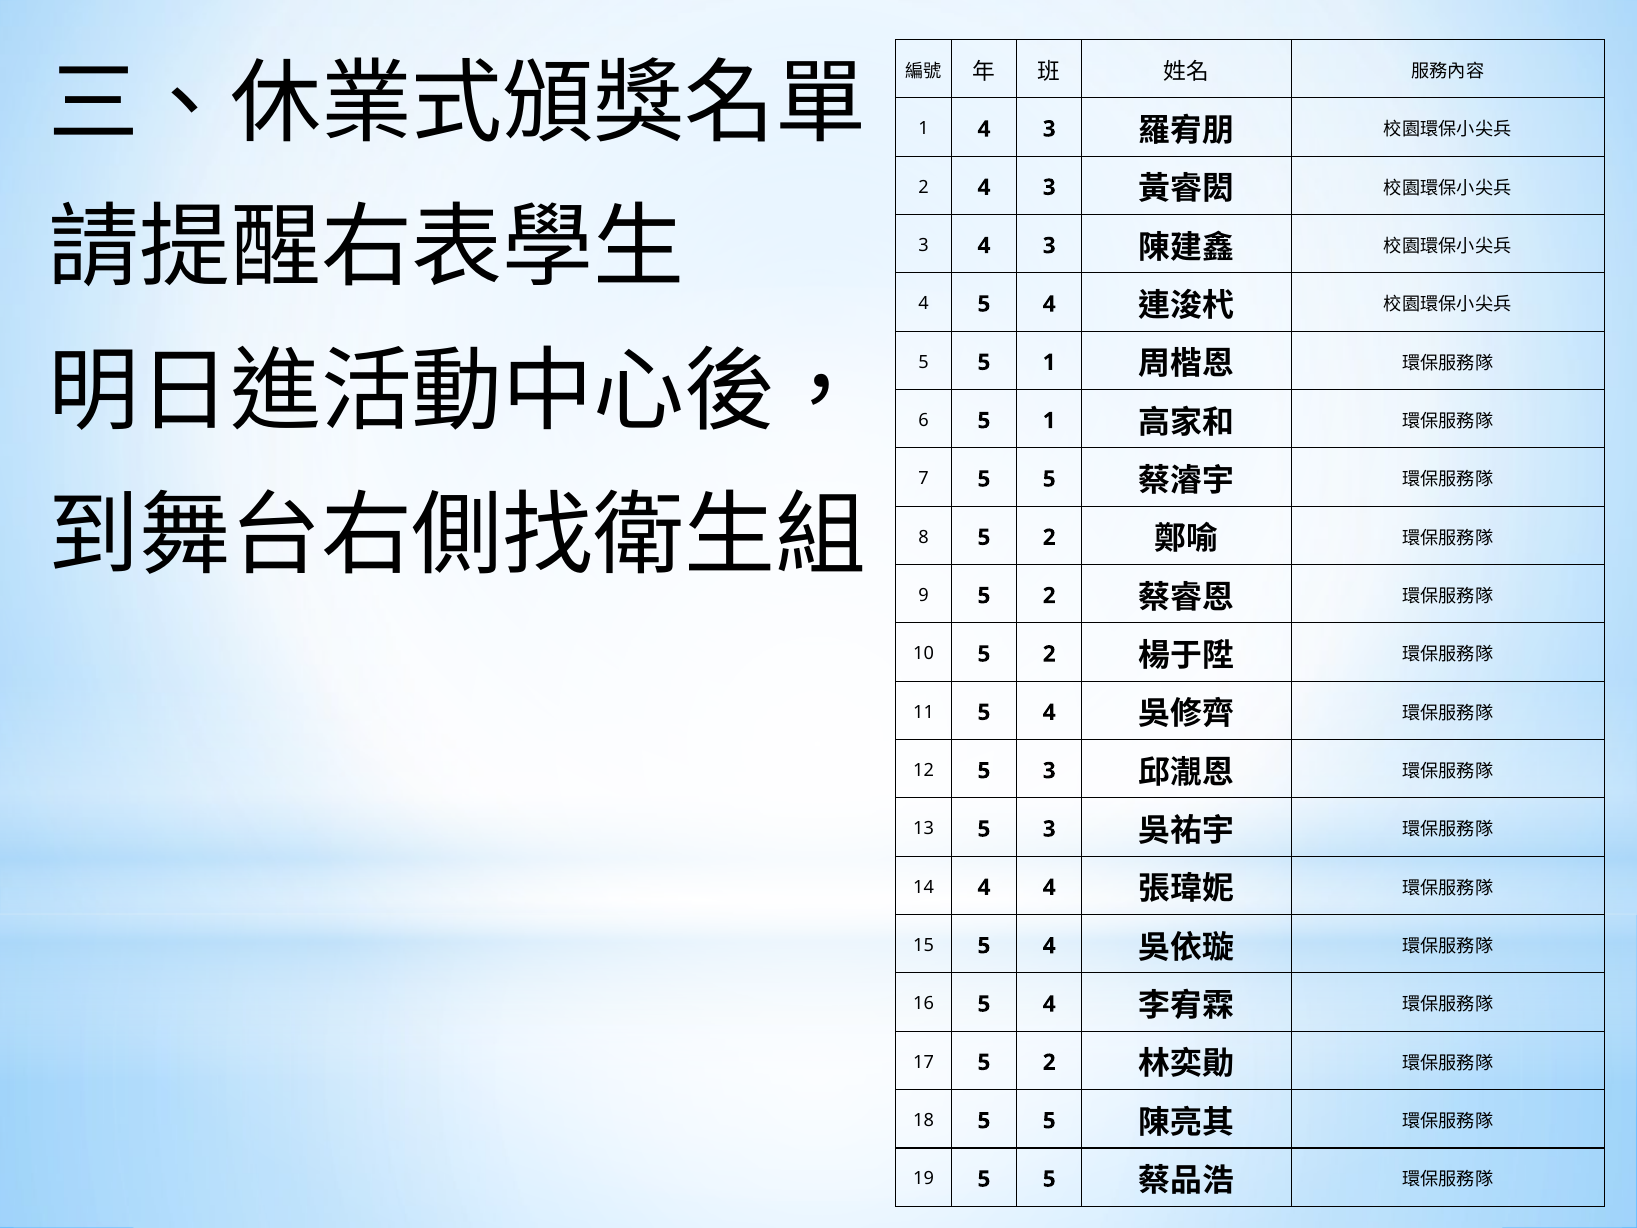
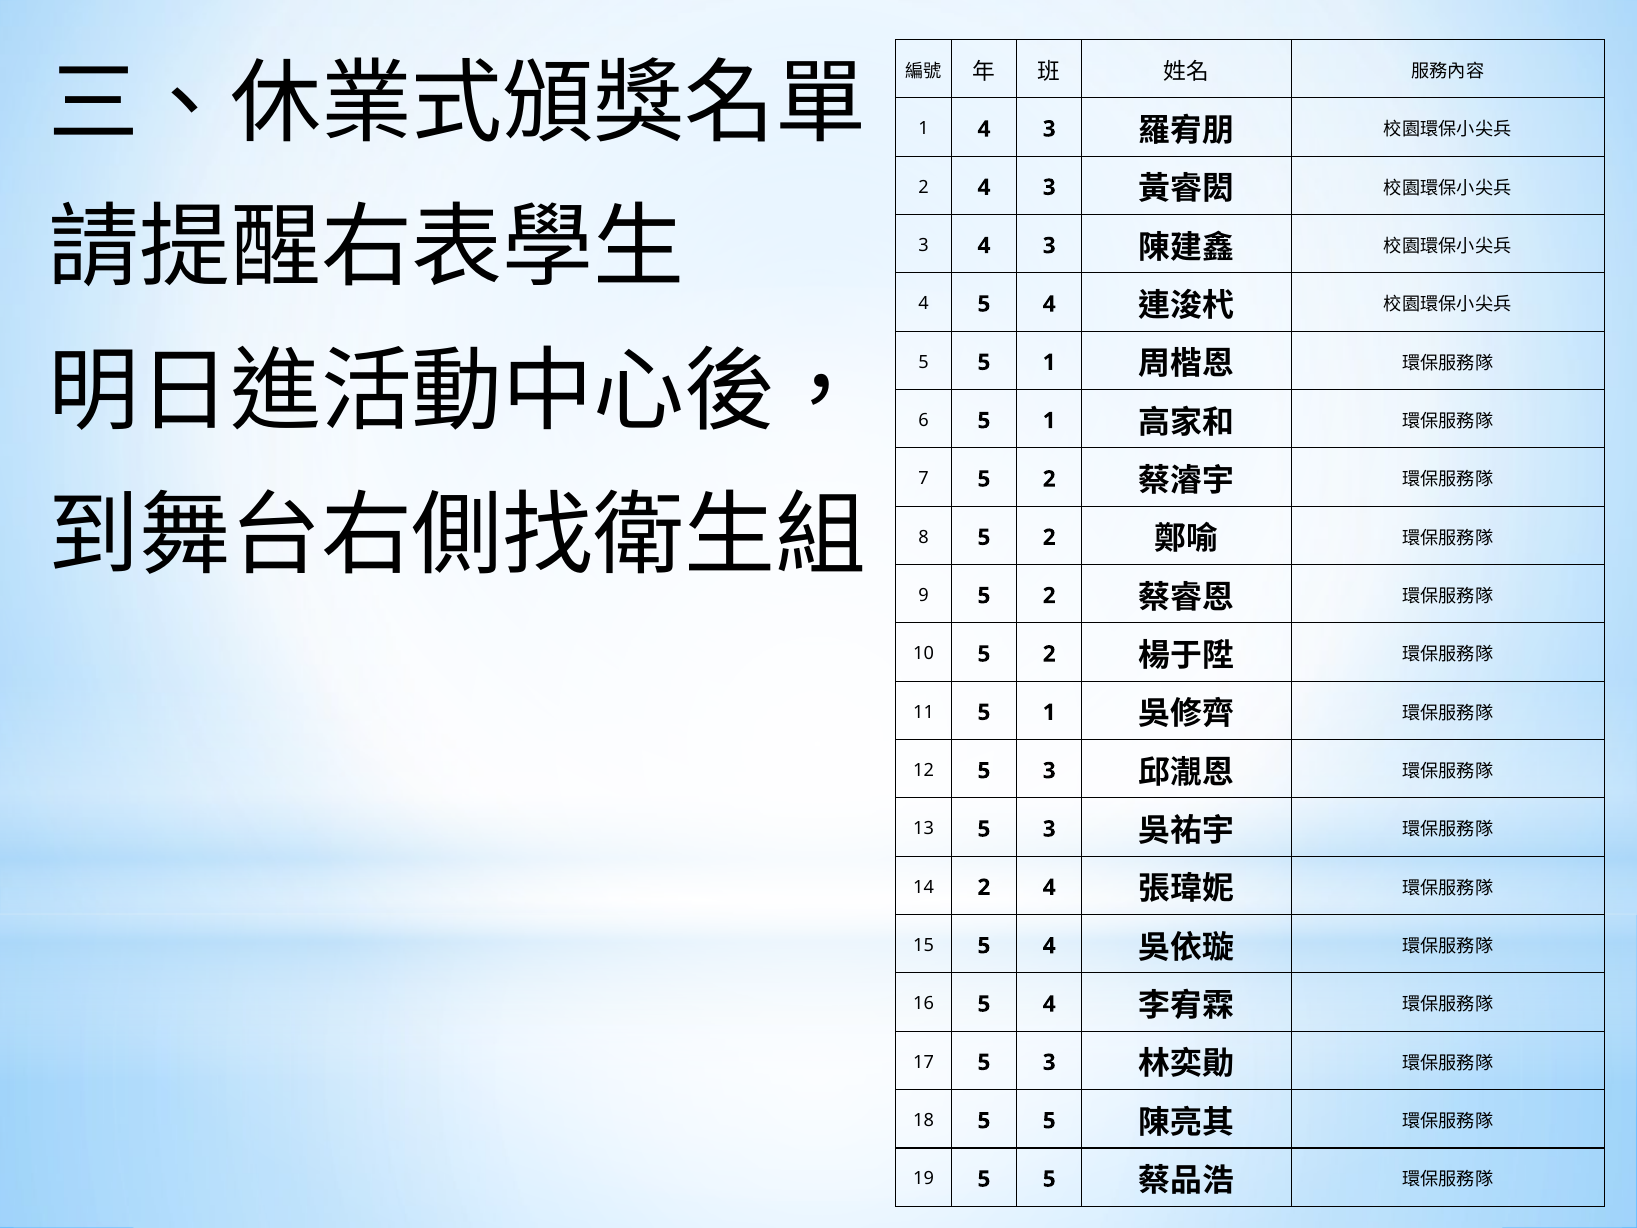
7 5 5: 5 -> 2
11 5 4: 4 -> 1
14 4: 4 -> 2
17 5 2: 2 -> 3
